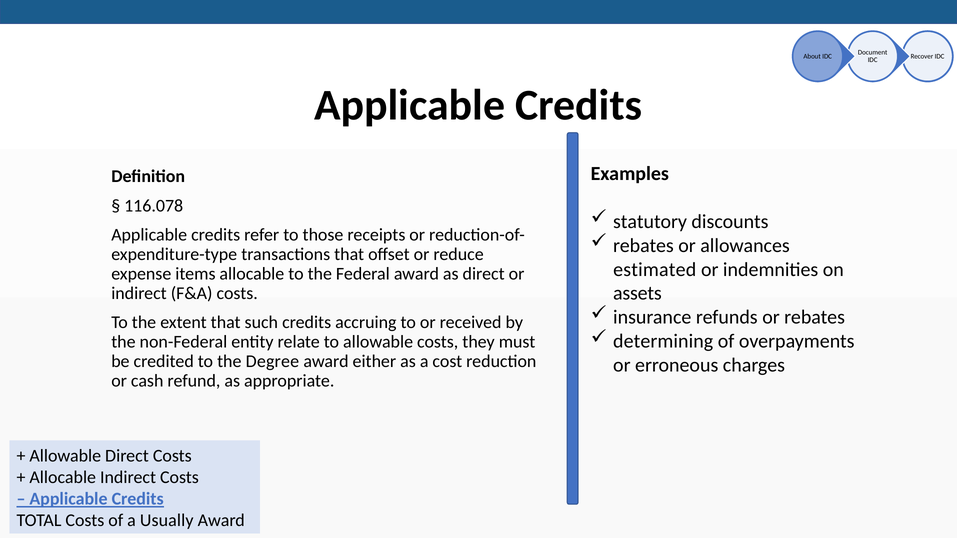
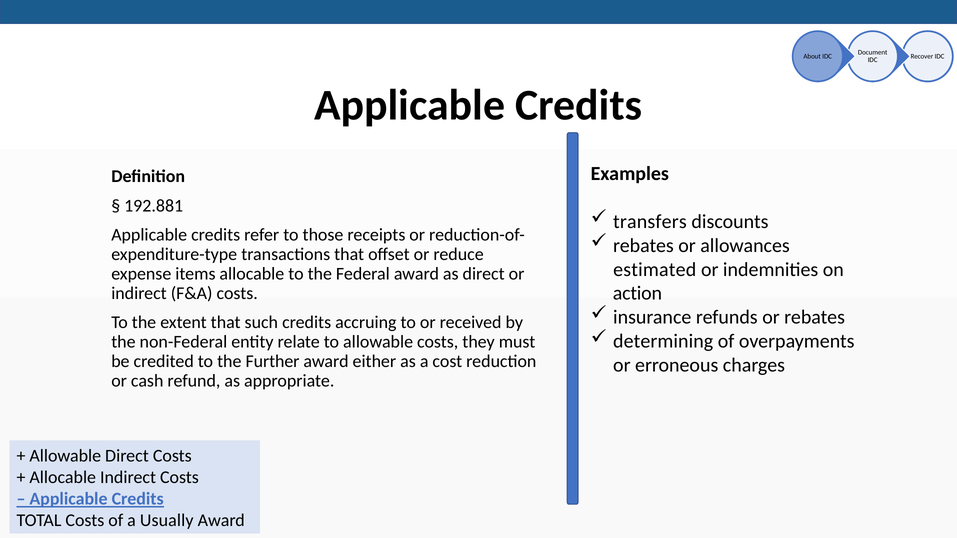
116.078: 116.078 -> 192.881
statutory: statutory -> transfers
assets: assets -> action
Degree: Degree -> Further
